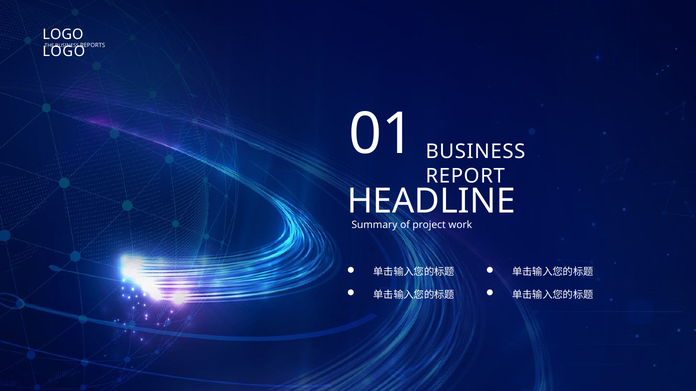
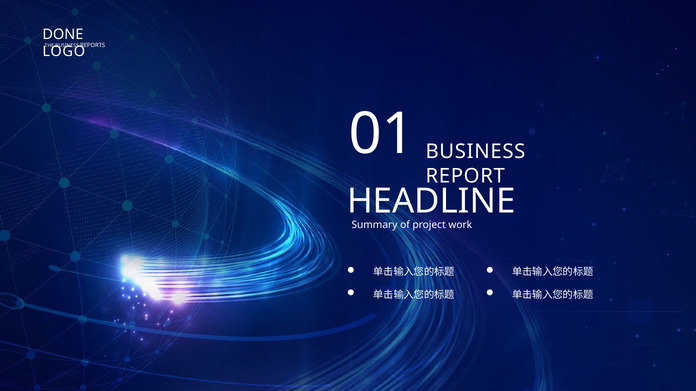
LOGO at (63, 34): LOGO -> DONE
